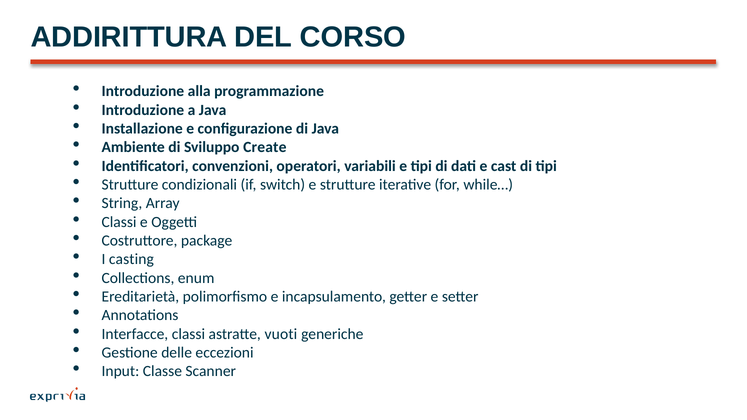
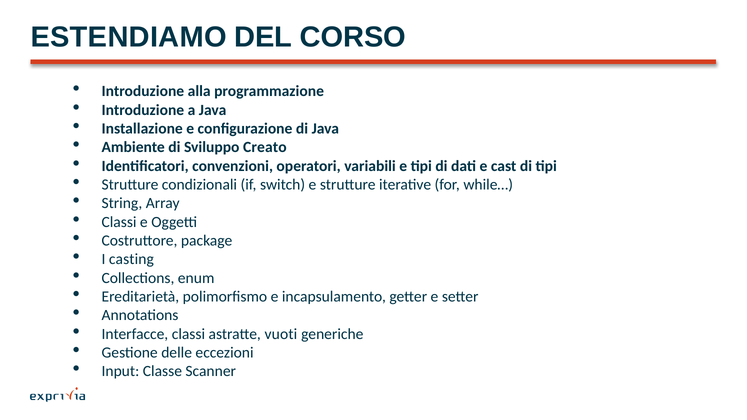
ADDIRITTURA: ADDIRITTURA -> ESTENDIAMO
Create: Create -> Creato
